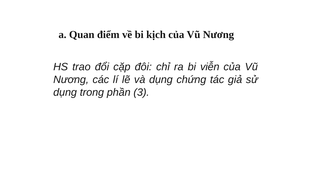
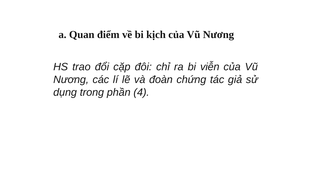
và dụng: dụng -> đoàn
3: 3 -> 4
